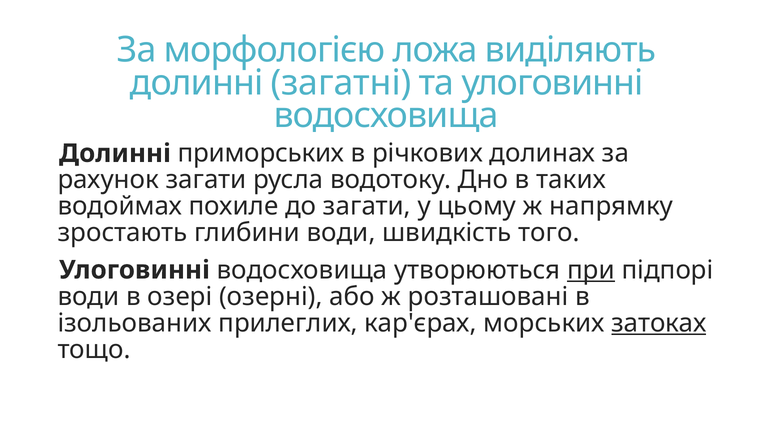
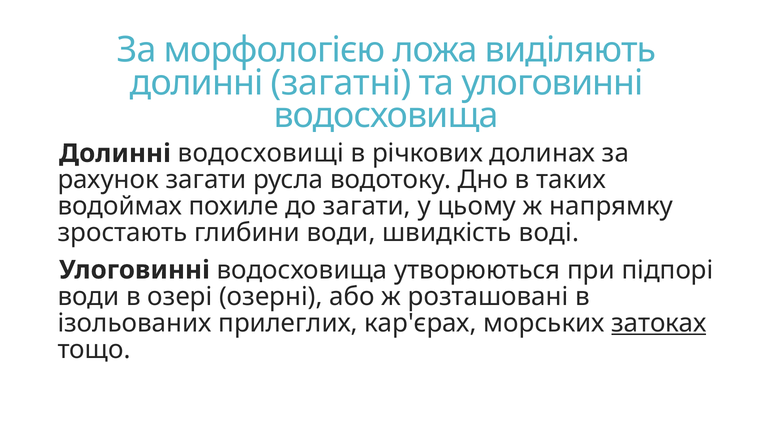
приморських: приморських -> водосховищі
того: того -> воді
при underline: present -> none
